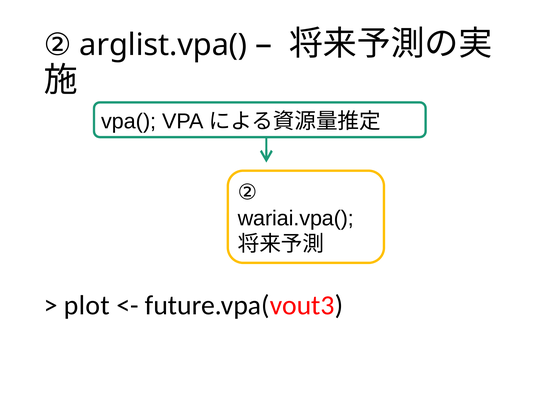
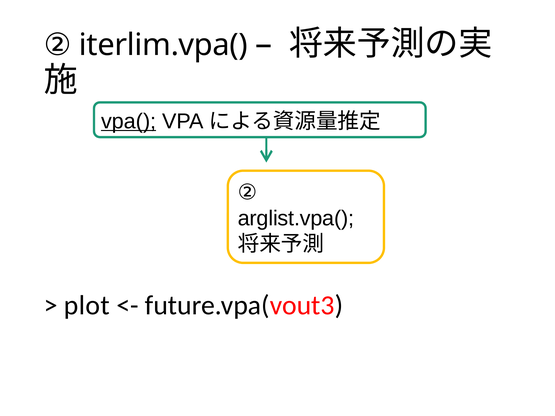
arglist.vpa(: arglist.vpa( -> iterlim.vpa(
vpa( underline: none -> present
wariai.vpa(: wariai.vpa( -> arglist.vpa(
